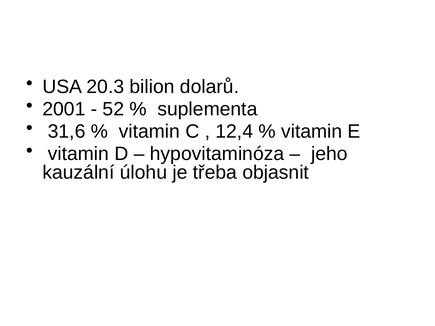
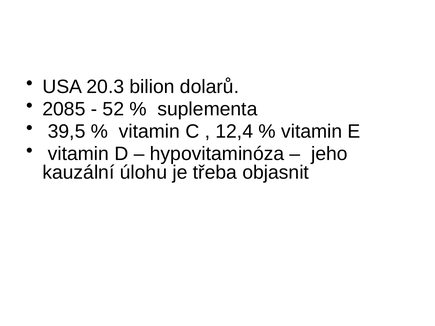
2001: 2001 -> 2085
31,6: 31,6 -> 39,5
